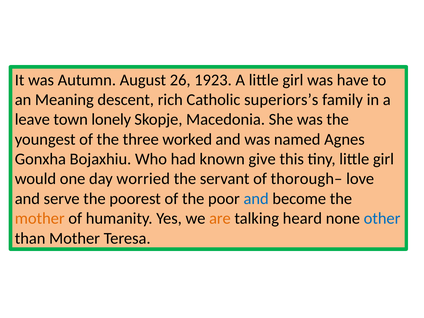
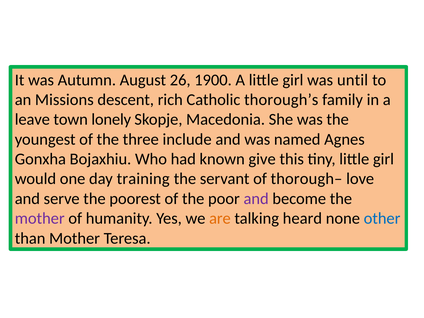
1923: 1923 -> 1900
have: have -> until
Meaning: Meaning -> Missions
superiors’s: superiors’s -> thorough’s
worked: worked -> include
worried: worried -> training
and at (256, 199) colour: blue -> purple
mother at (40, 218) colour: orange -> purple
